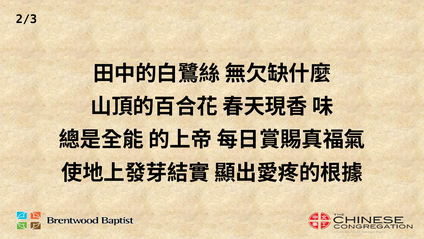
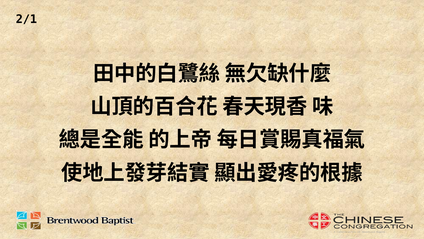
2/3: 2/3 -> 2/1
